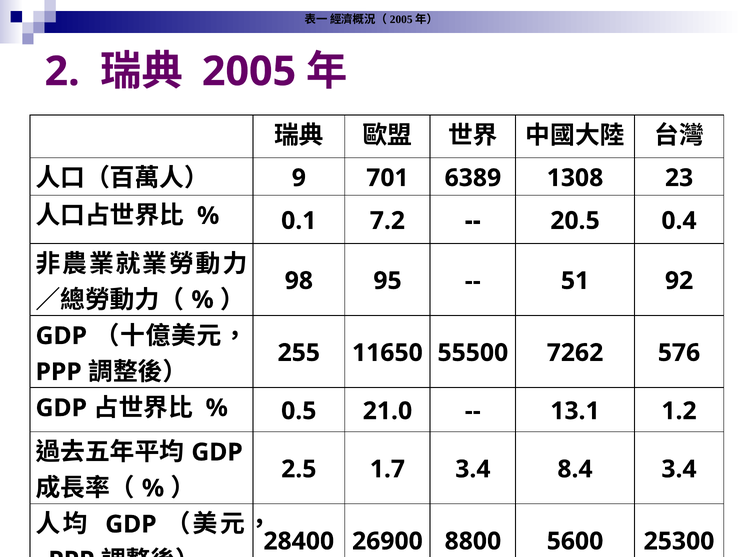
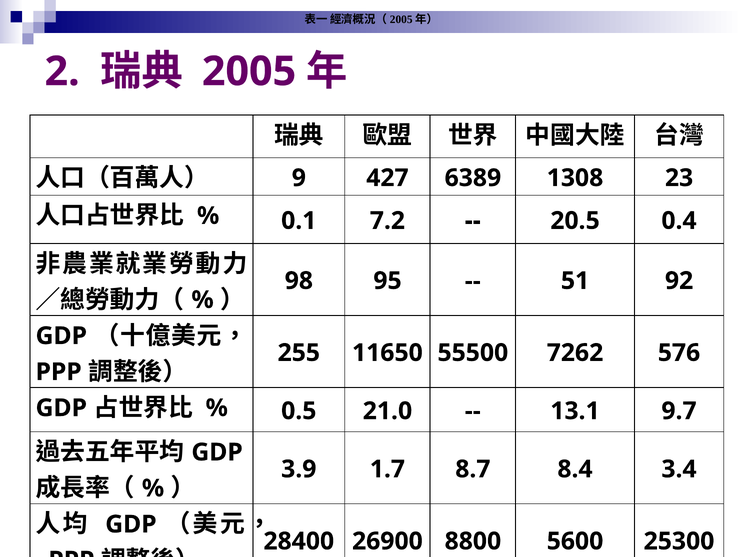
701: 701 -> 427
1.2: 1.2 -> 9.7
2.5: 2.5 -> 3.9
1.7 3.4: 3.4 -> 8.7
